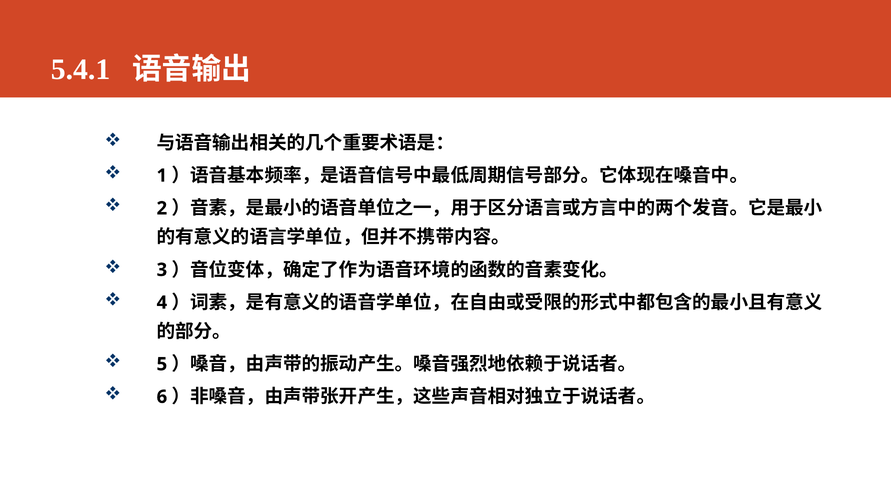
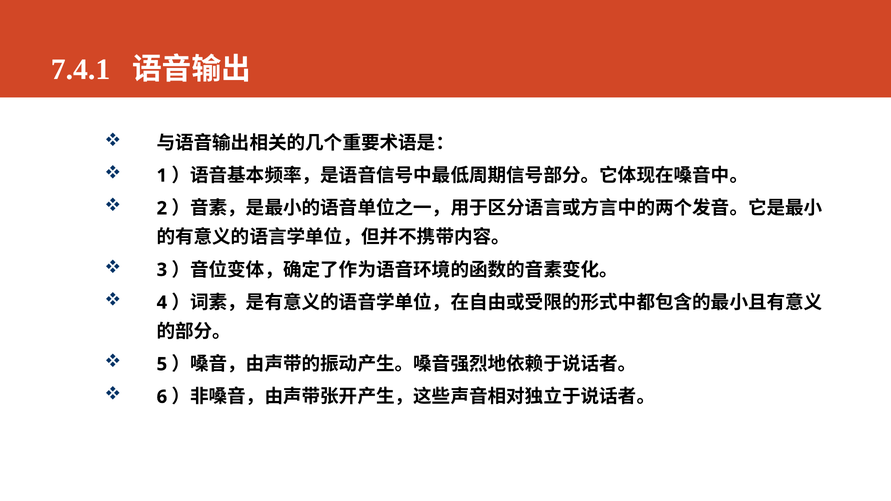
5.4.1: 5.4.1 -> 7.4.1
